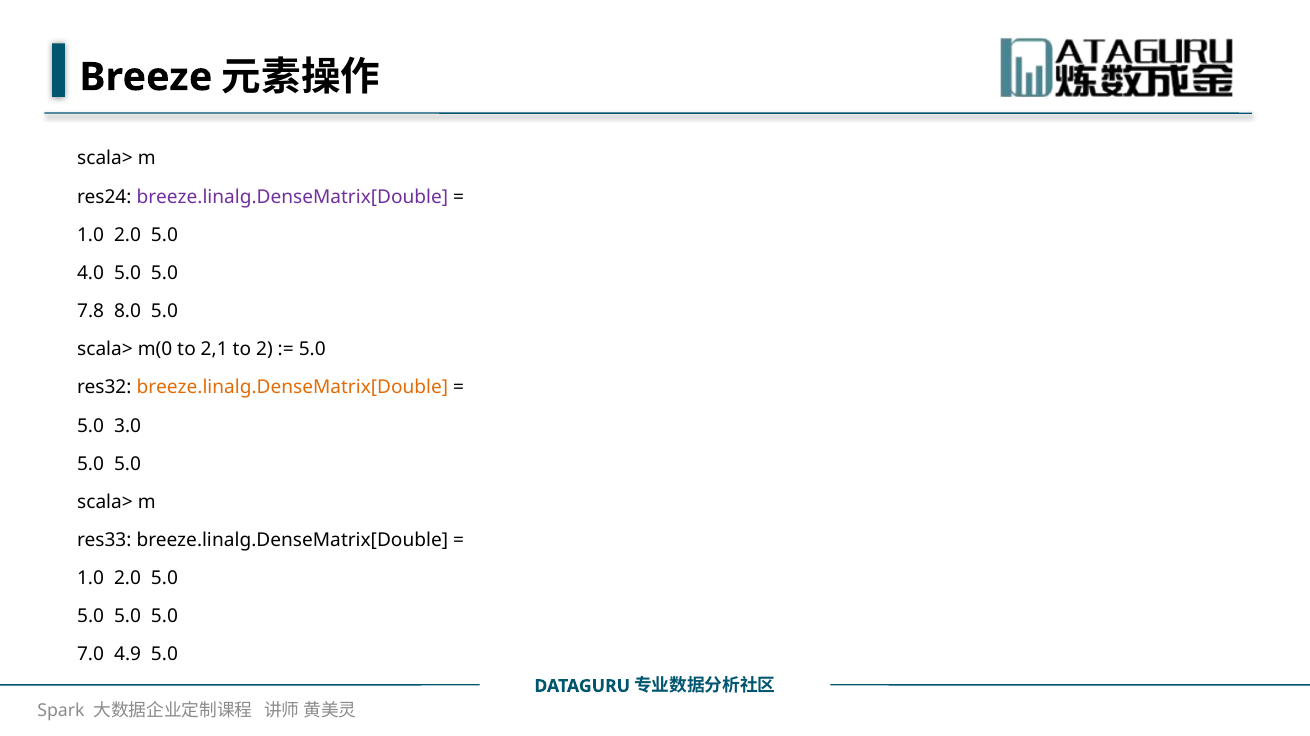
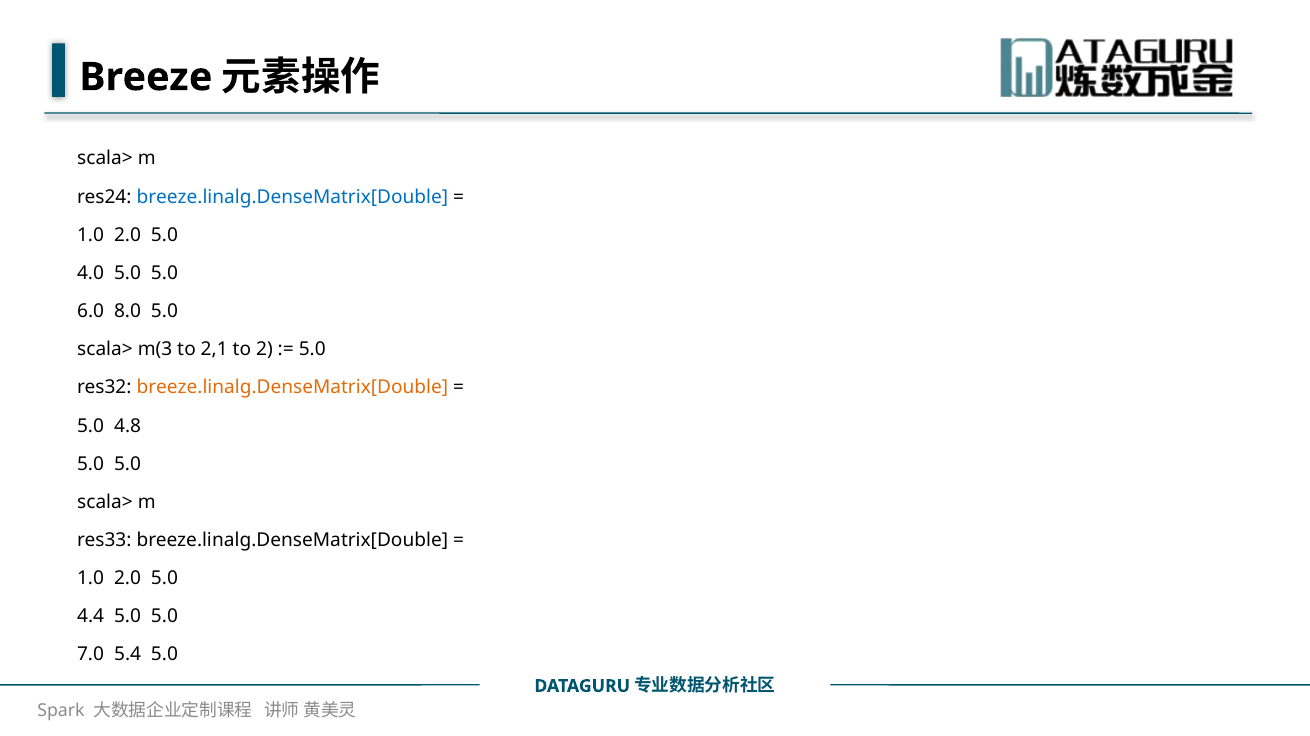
breeze.linalg.DenseMatrix[Double at (292, 197) colour: purple -> blue
7.8: 7.8 -> 6.0
m(0: m(0 -> m(3
3.0: 3.0 -> 4.8
5.0 at (91, 617): 5.0 -> 4.4
4.9: 4.9 -> 5.4
